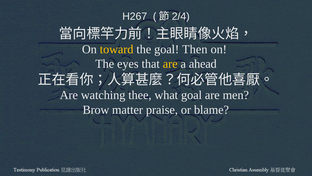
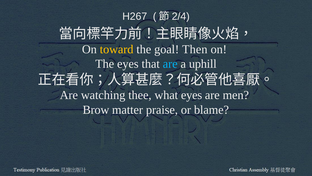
are at (170, 64) colour: yellow -> light blue
ahead: ahead -> uphill
what goal: goal -> eyes
